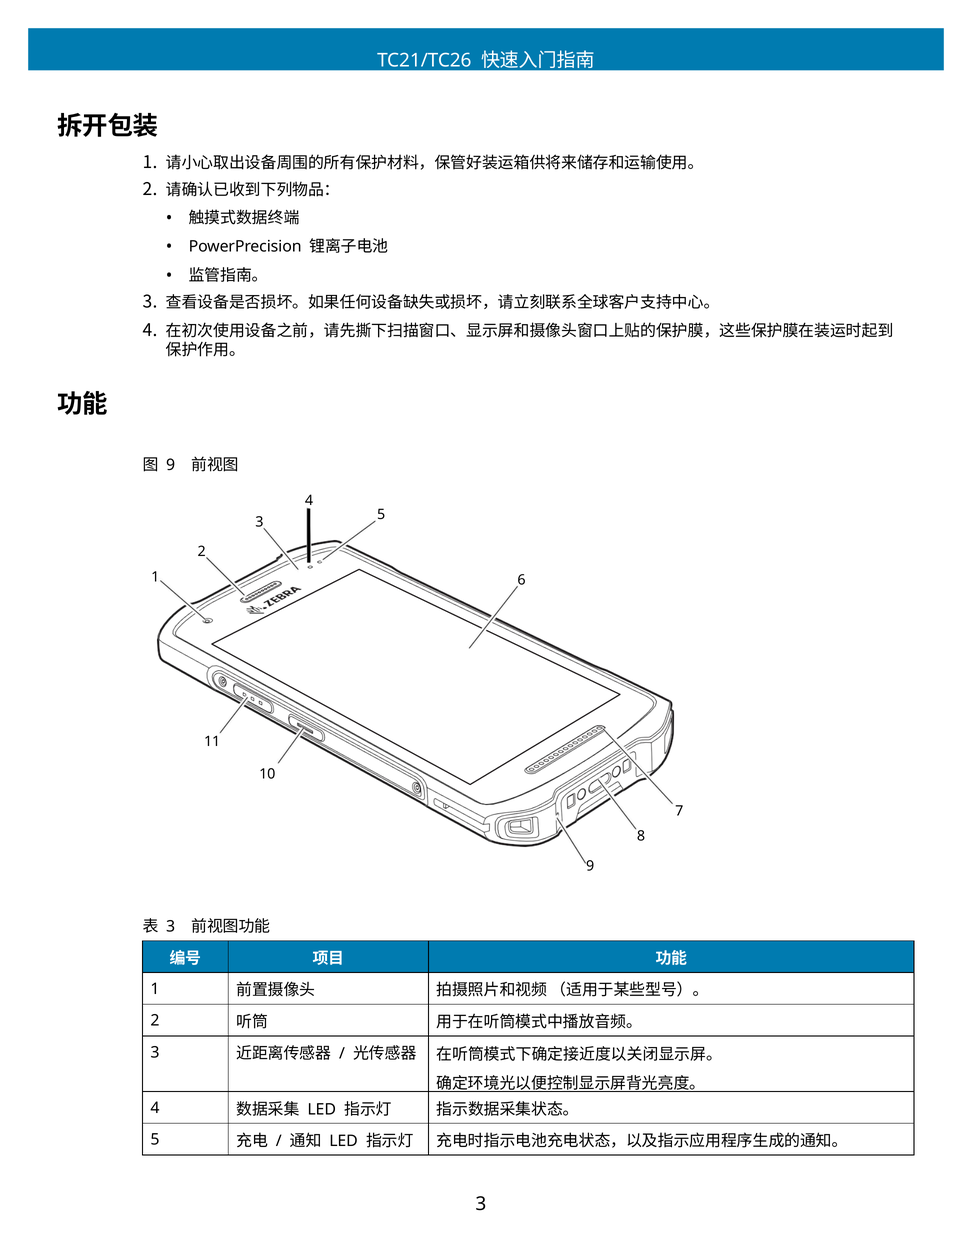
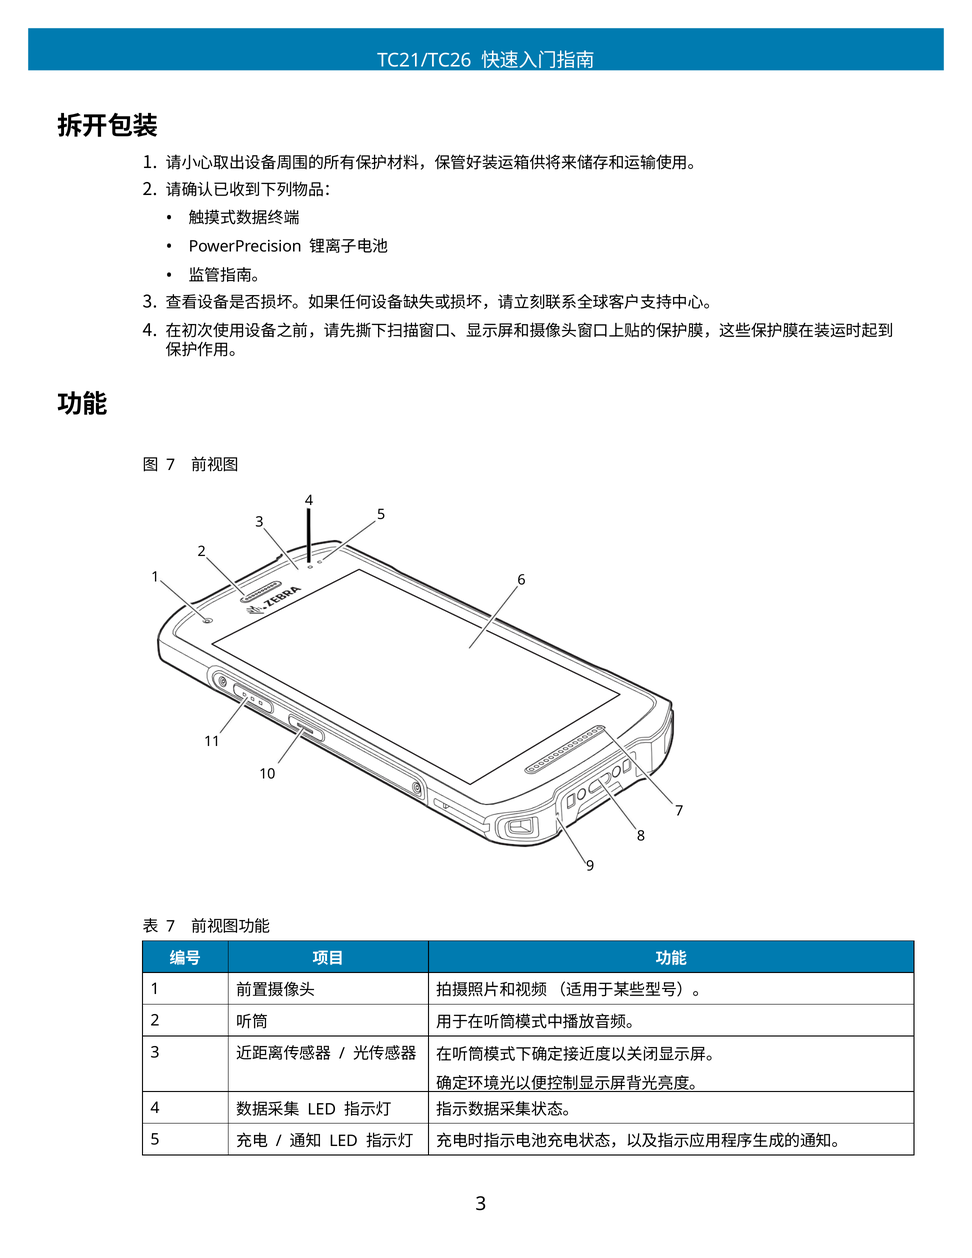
9 at (171, 465): 9 -> 7
3 at (171, 926): 3 -> 7
